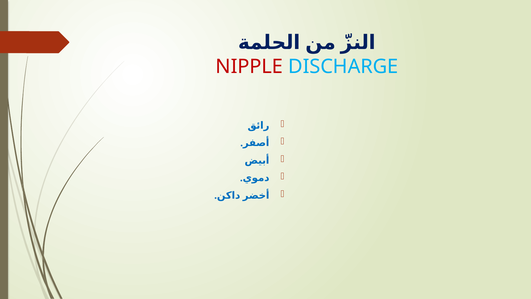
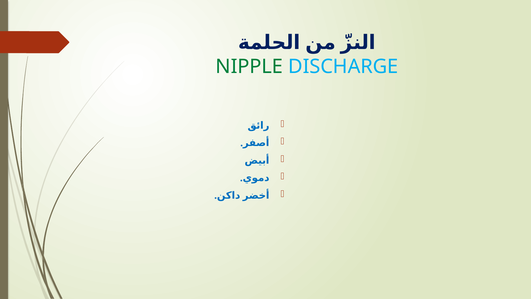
NIPPLE colour: red -> green
